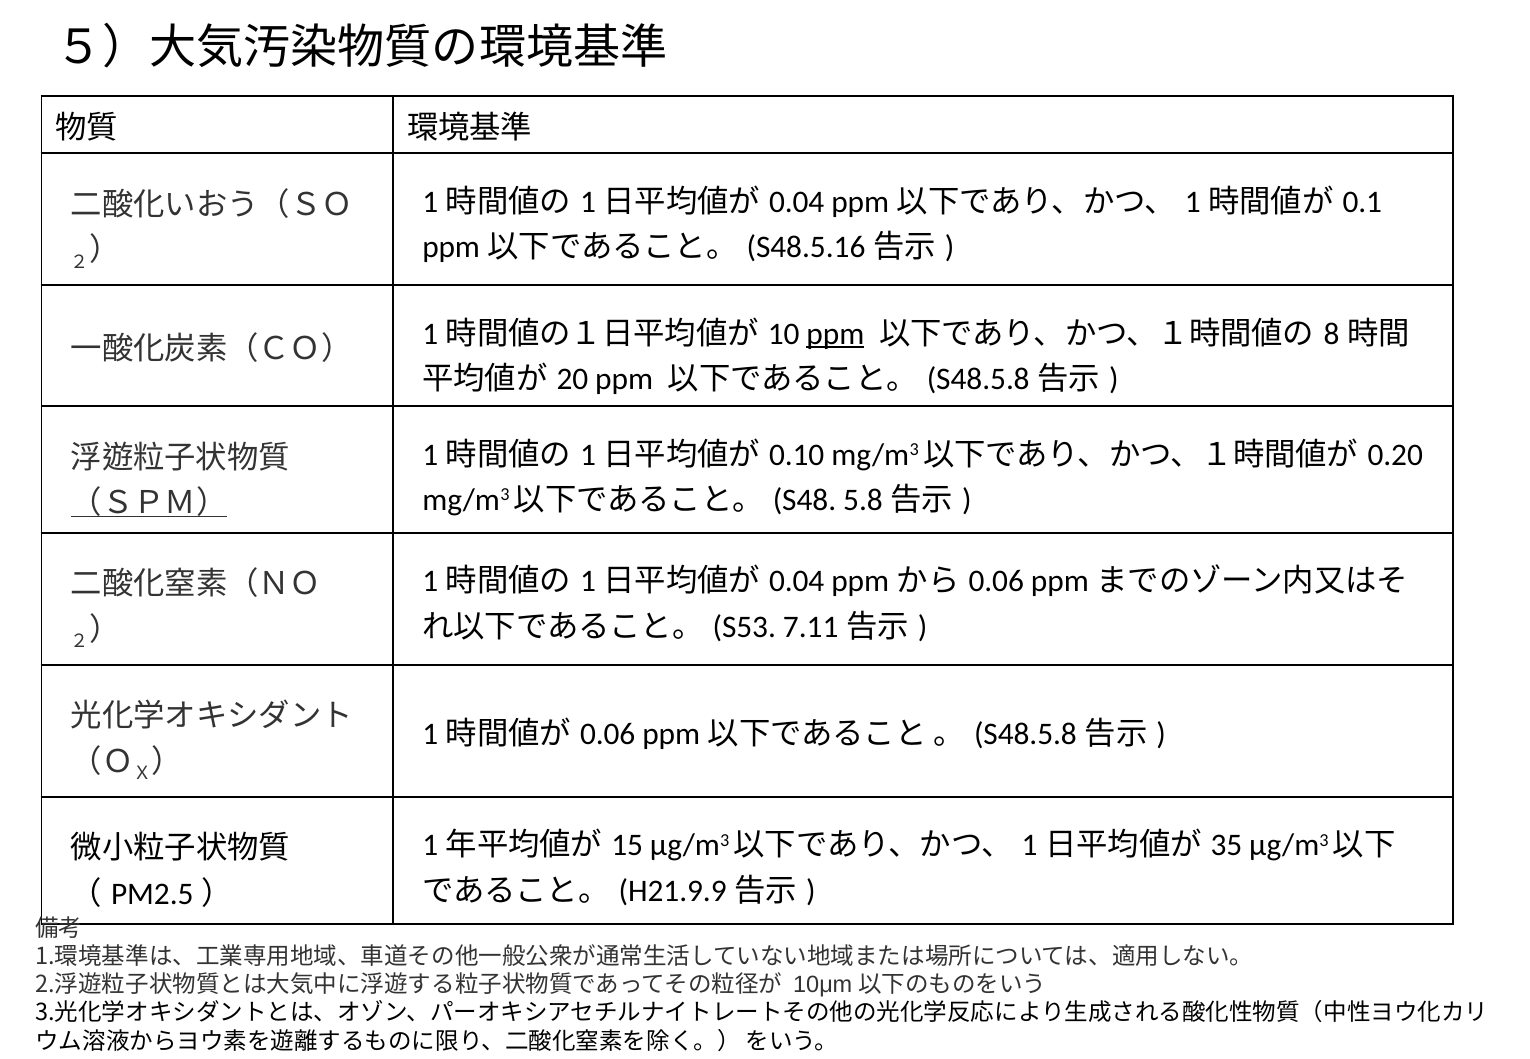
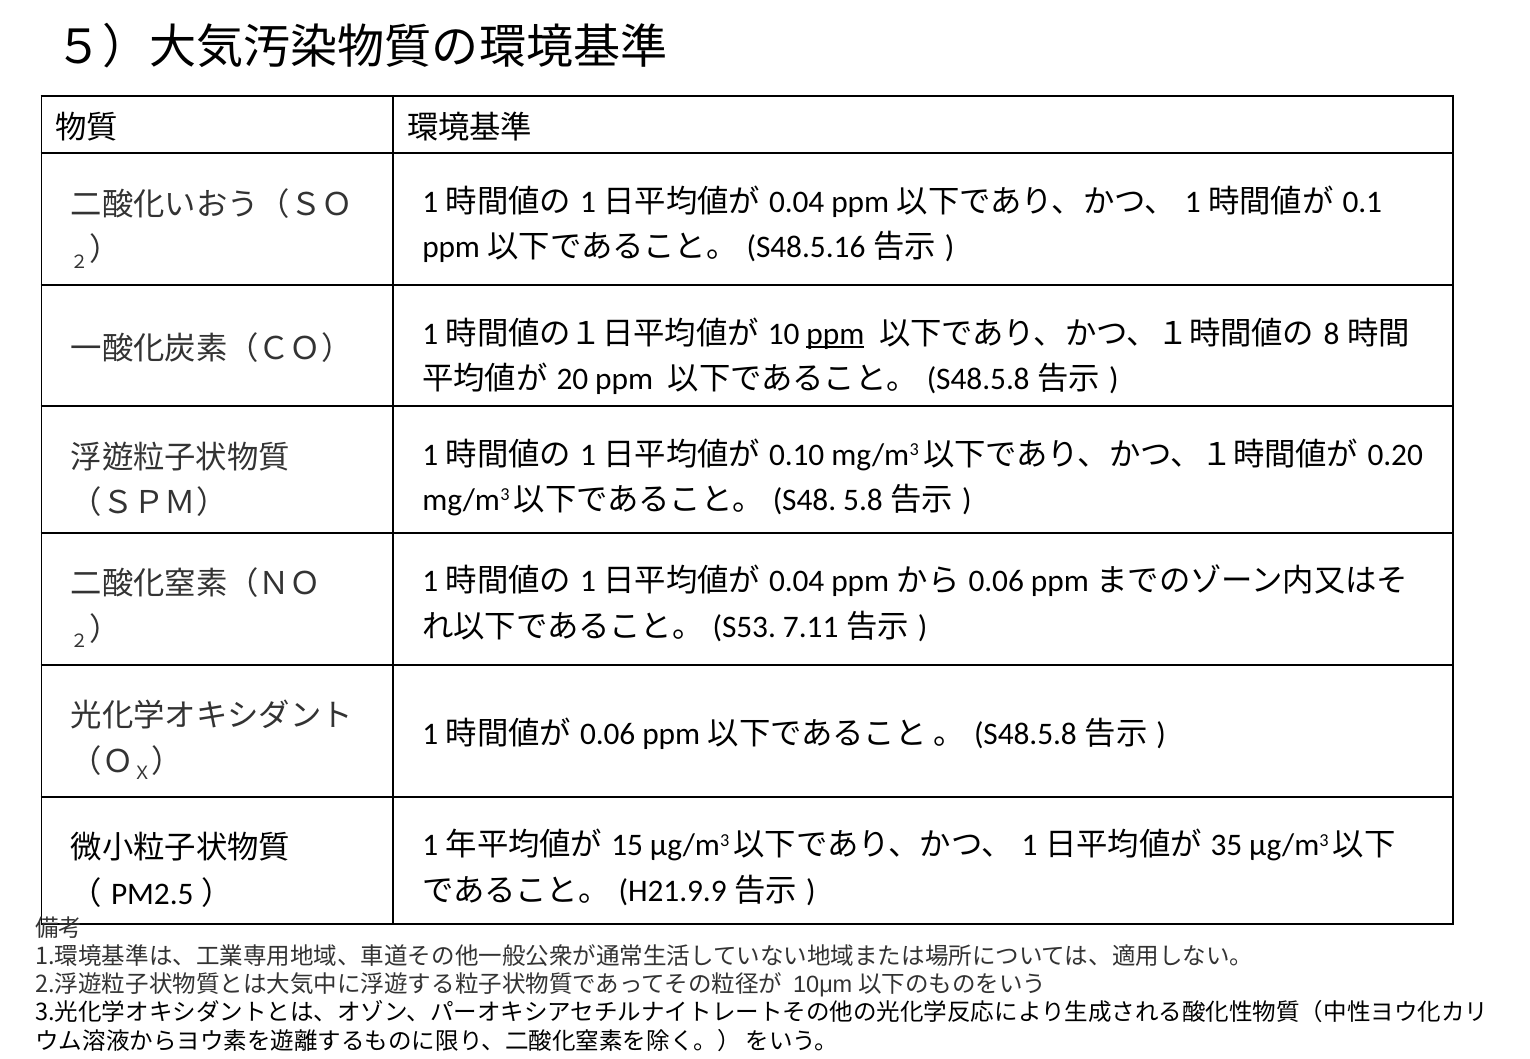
（ＳＰＭ） underline: present -> none
